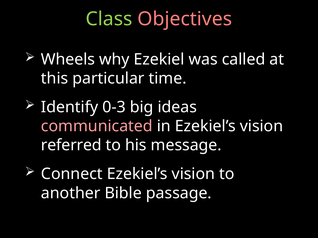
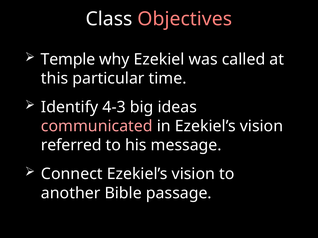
Class colour: light green -> white
Wheels: Wheels -> Temple
0-3: 0-3 -> 4-3
